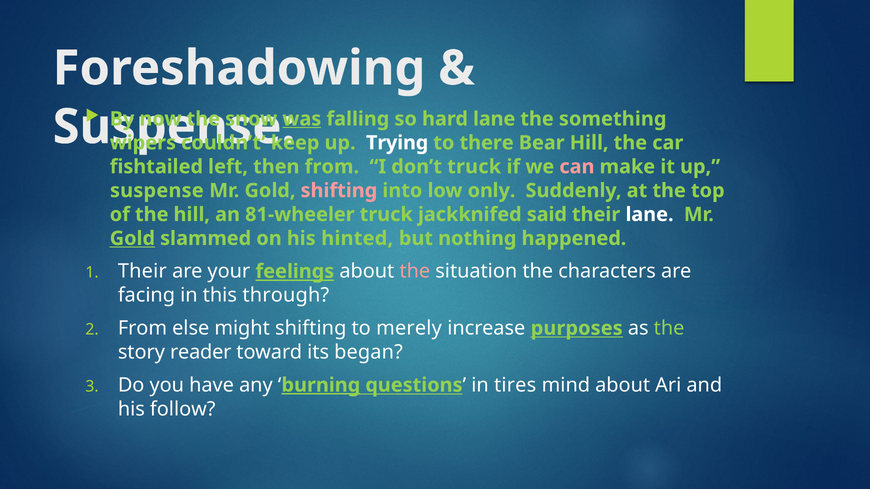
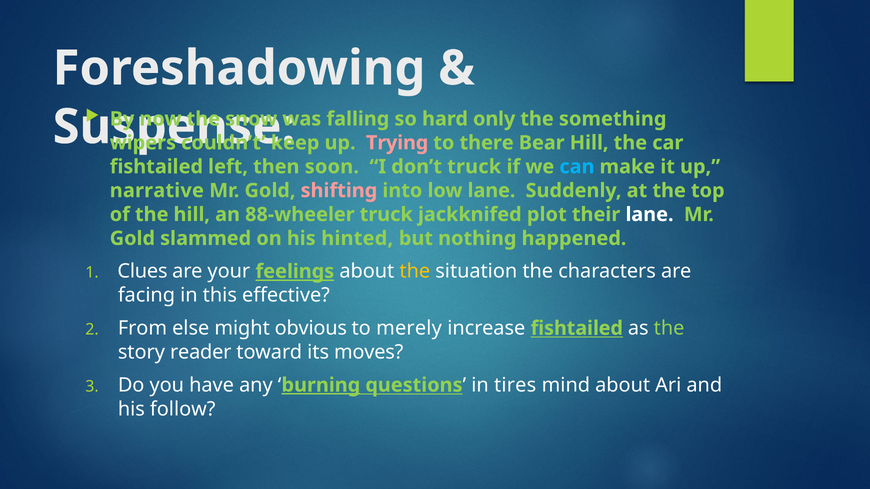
was underline: present -> none
hard lane: lane -> only
Trying colour: white -> pink
then from: from -> soon
can colour: pink -> light blue
suspense at (157, 191): suspense -> narrative
low only: only -> lane
81-wheeler: 81-wheeler -> 88-wheeler
said: said -> plot
Gold at (132, 239) underline: present -> none
Their at (142, 272): Their -> Clues
the at (415, 272) colour: pink -> yellow
through: through -> effective
might shifting: shifting -> obvious
increase purposes: purposes -> fishtailed
began: began -> moves
